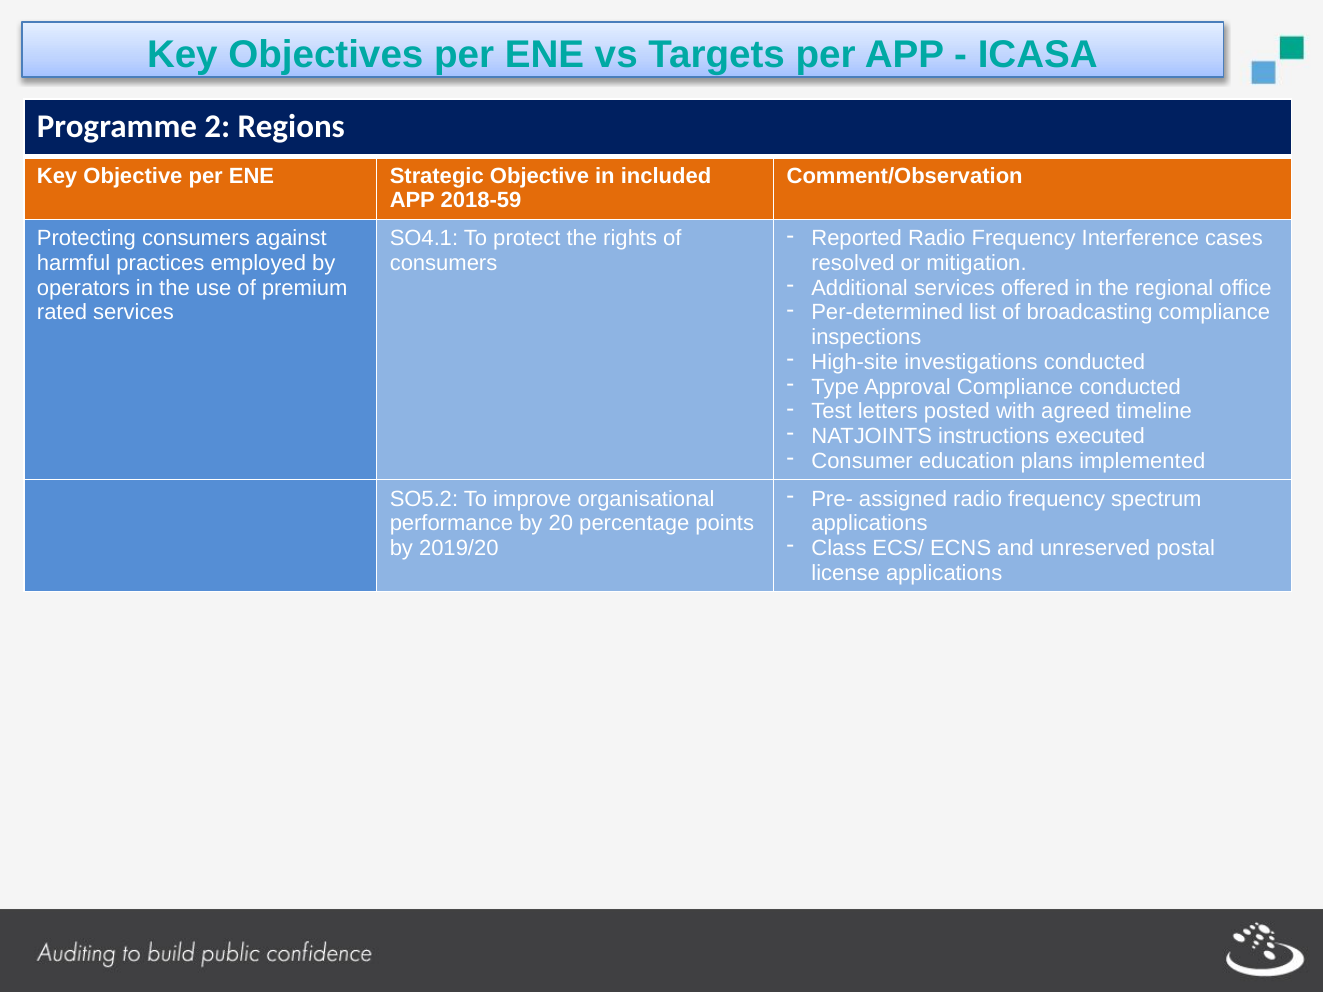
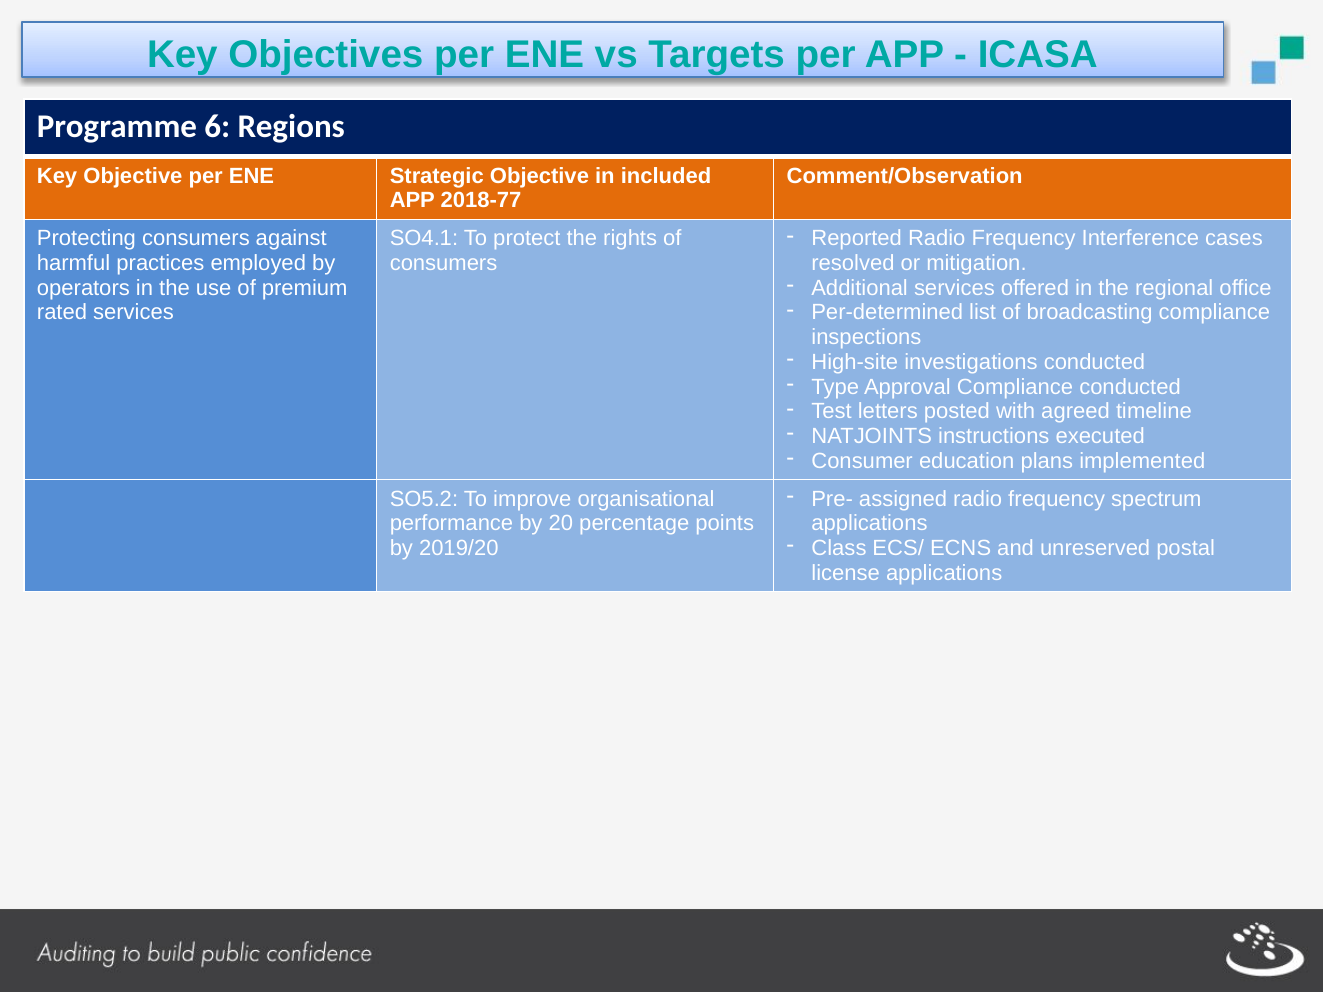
2: 2 -> 6
2018-59: 2018-59 -> 2018-77
